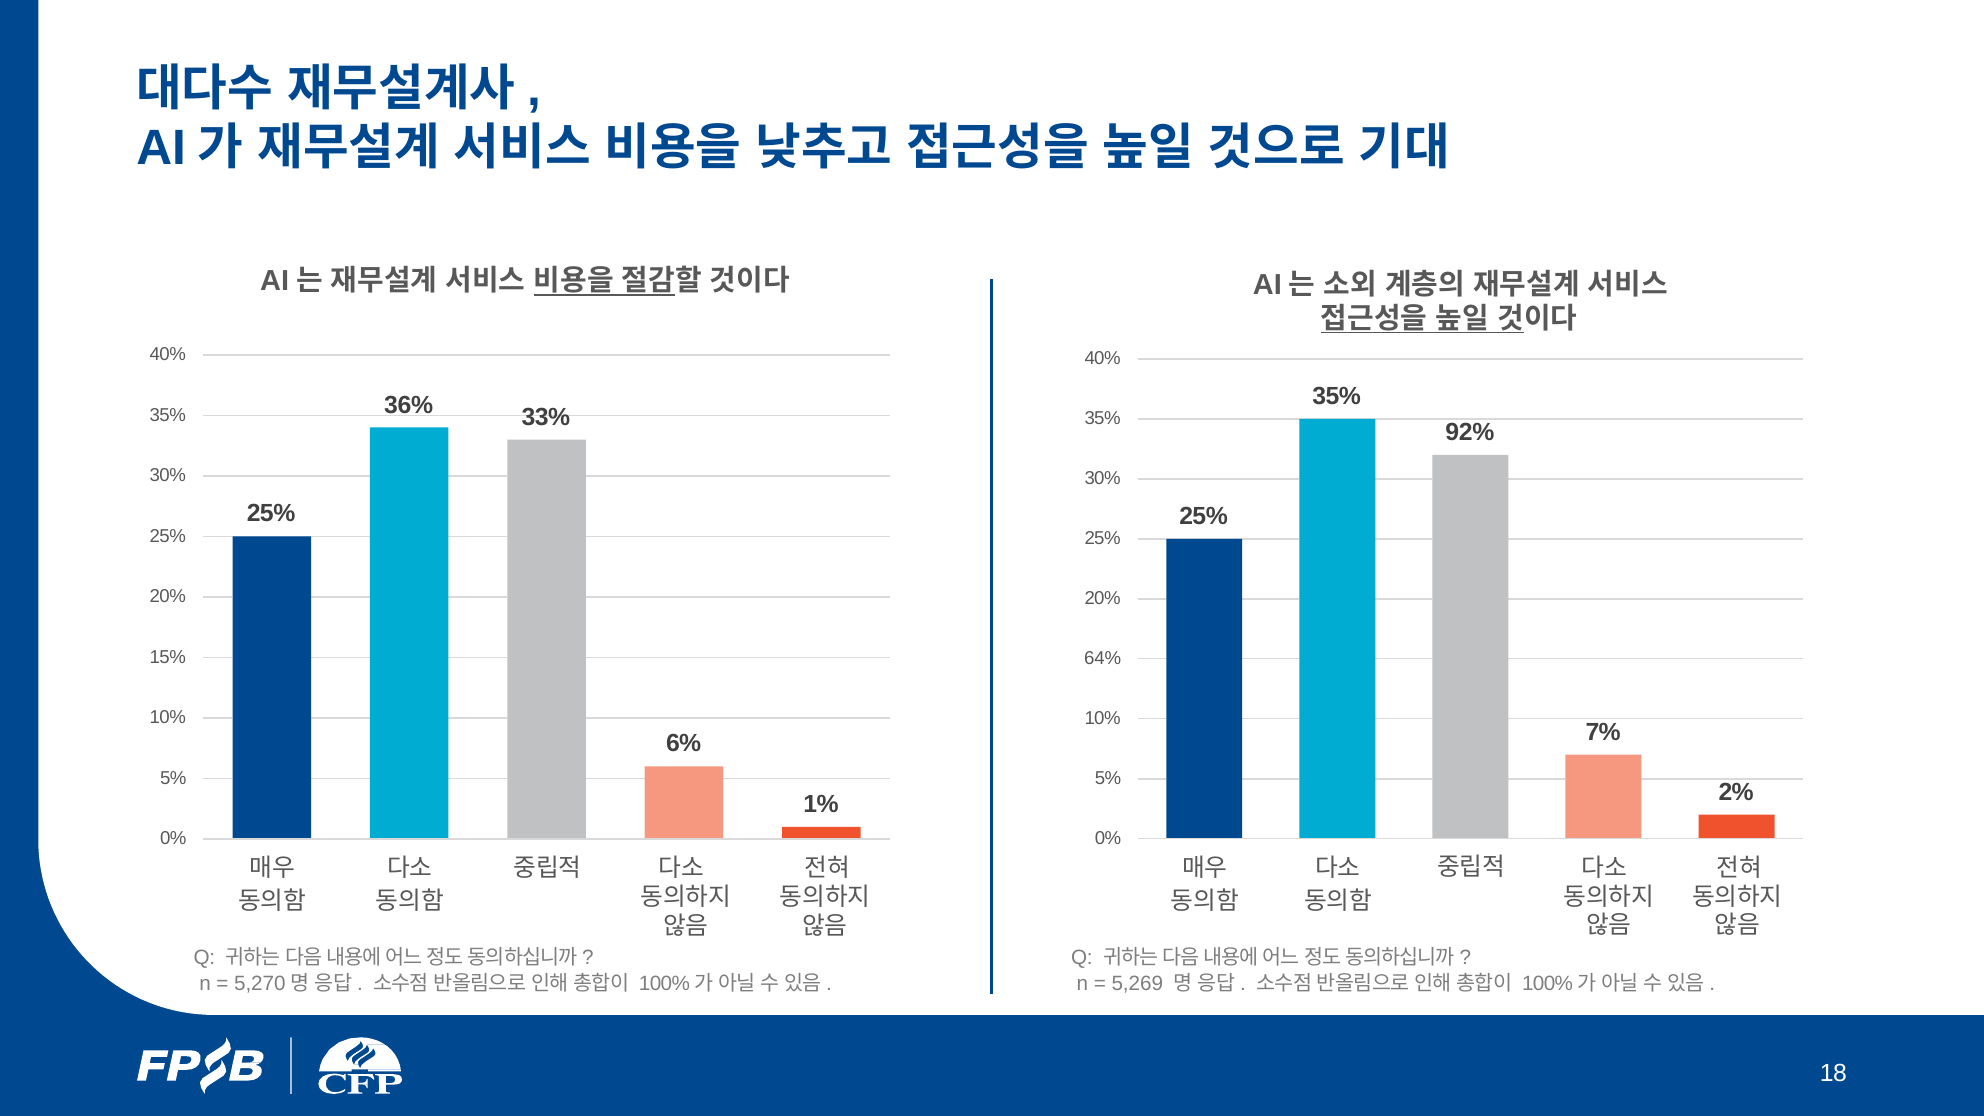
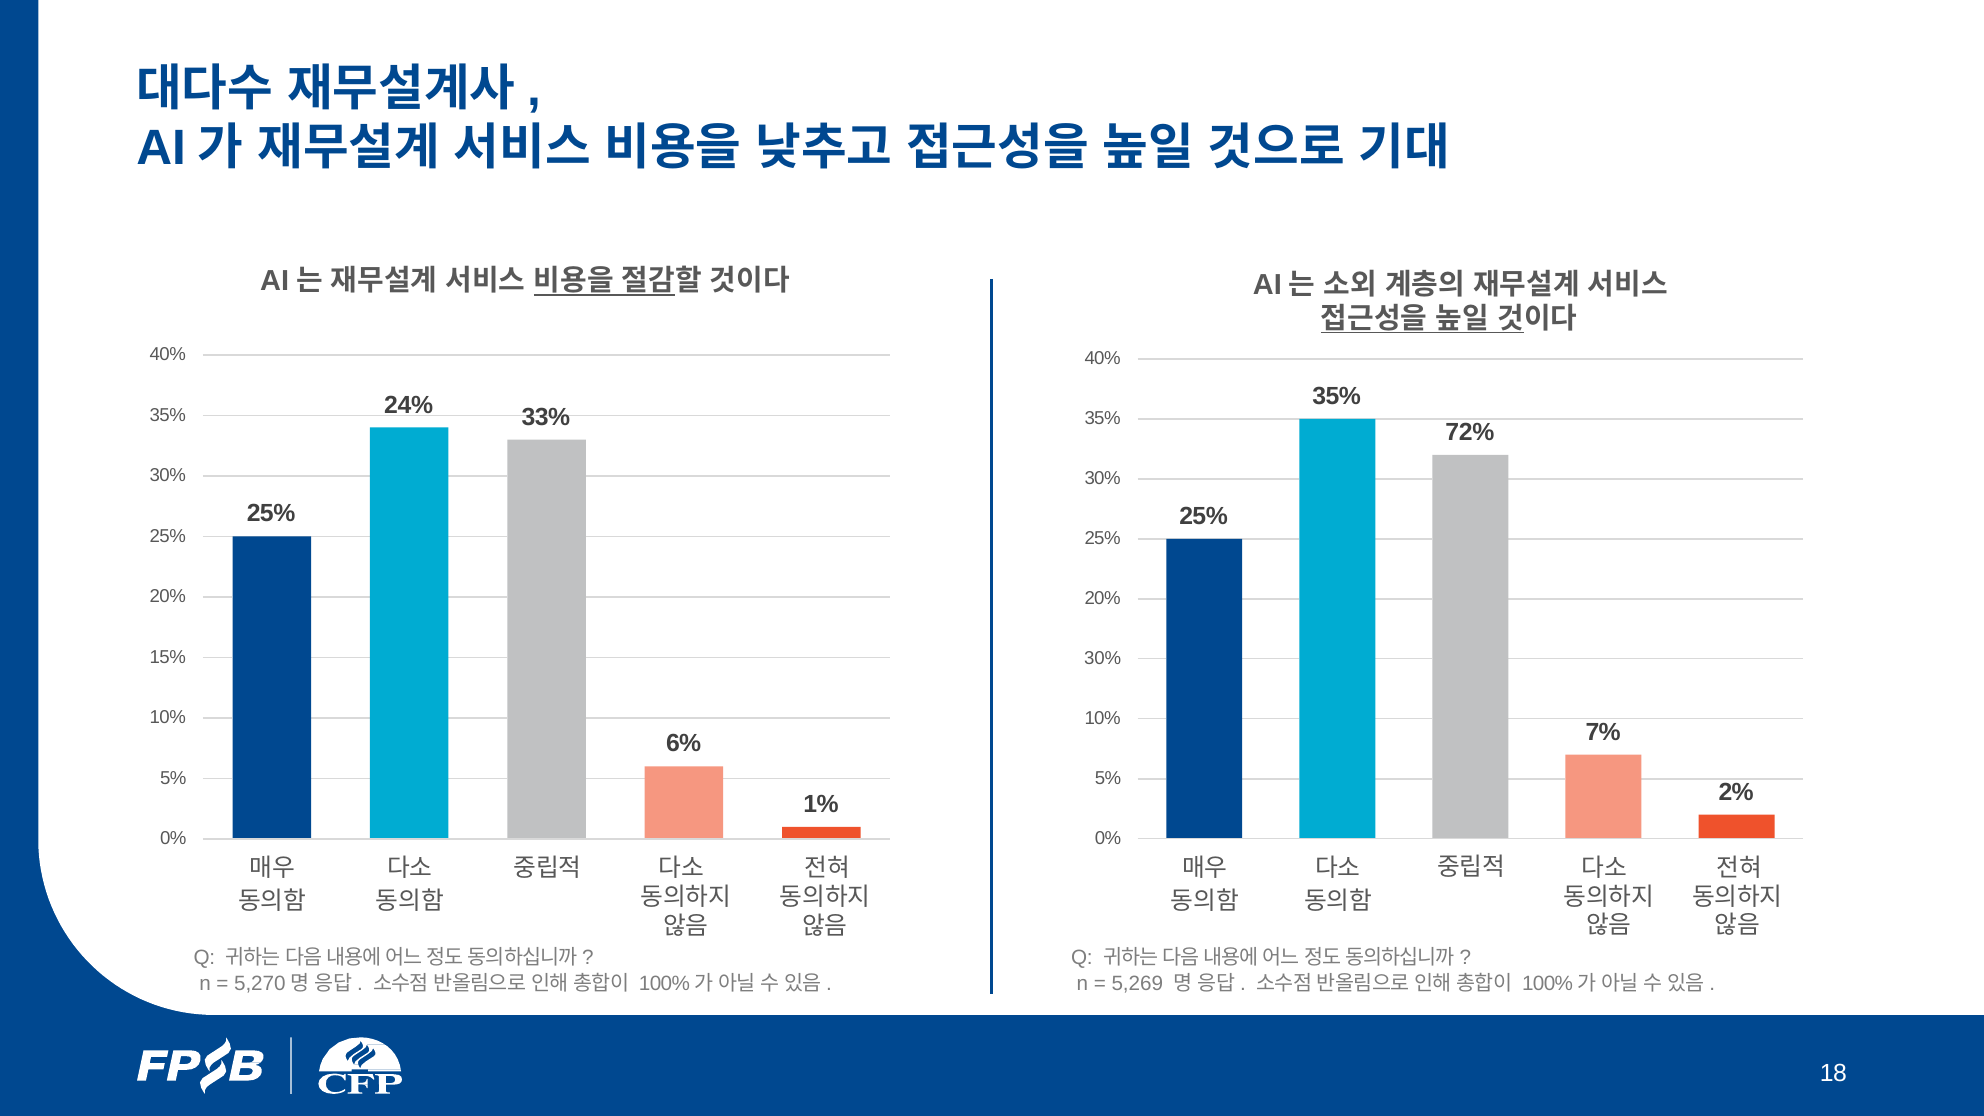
36%: 36% -> 24%
92%: 92% -> 72%
64% at (1103, 659): 64% -> 30%
